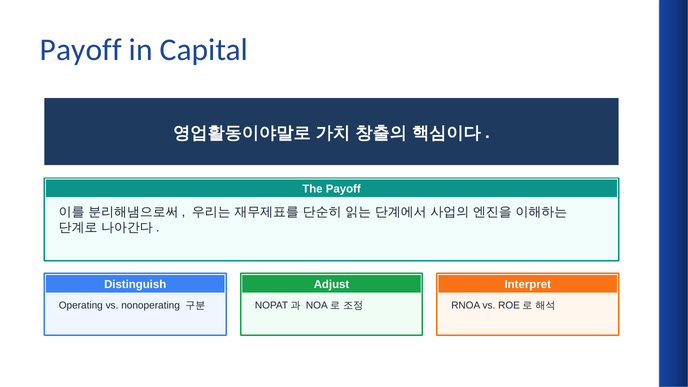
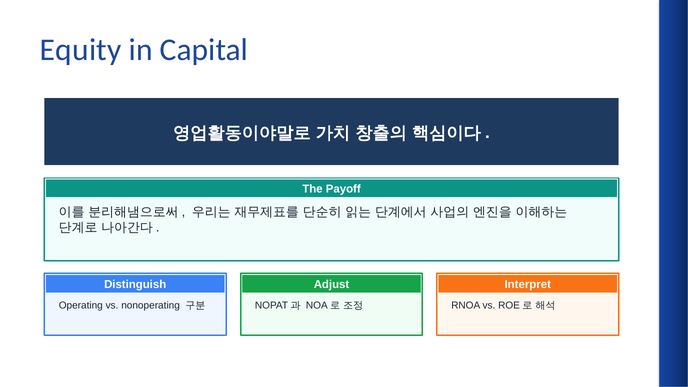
Payoff at (81, 50): Payoff -> Equity
